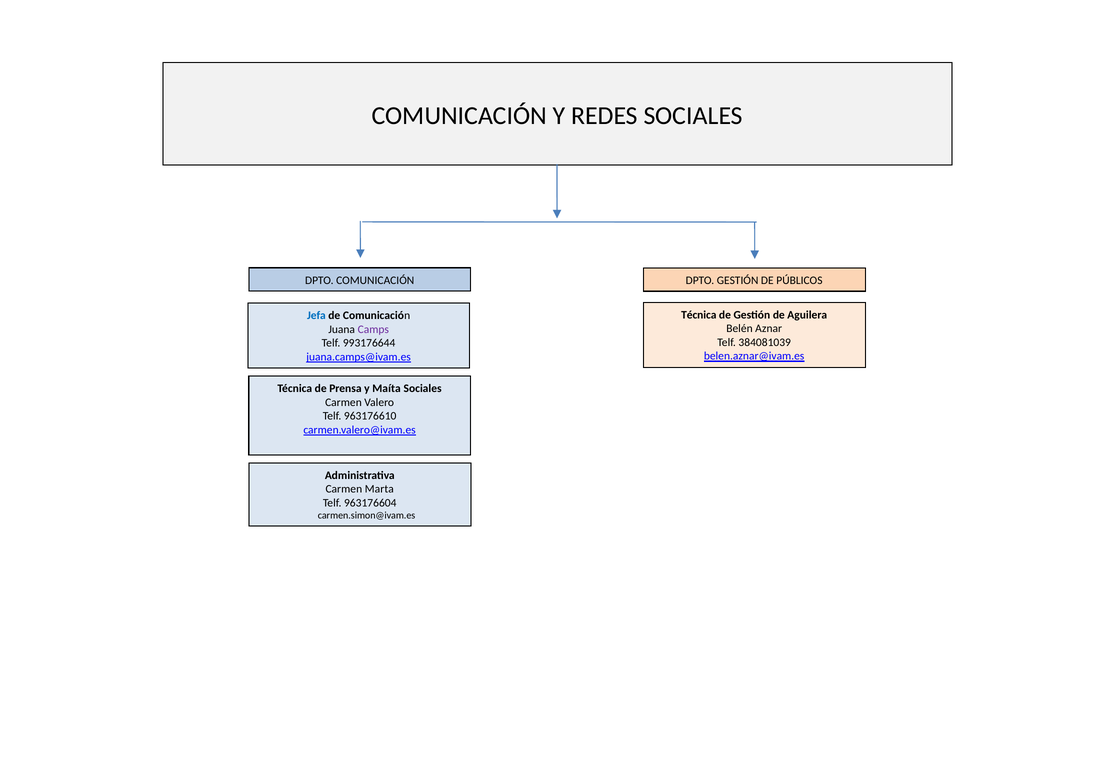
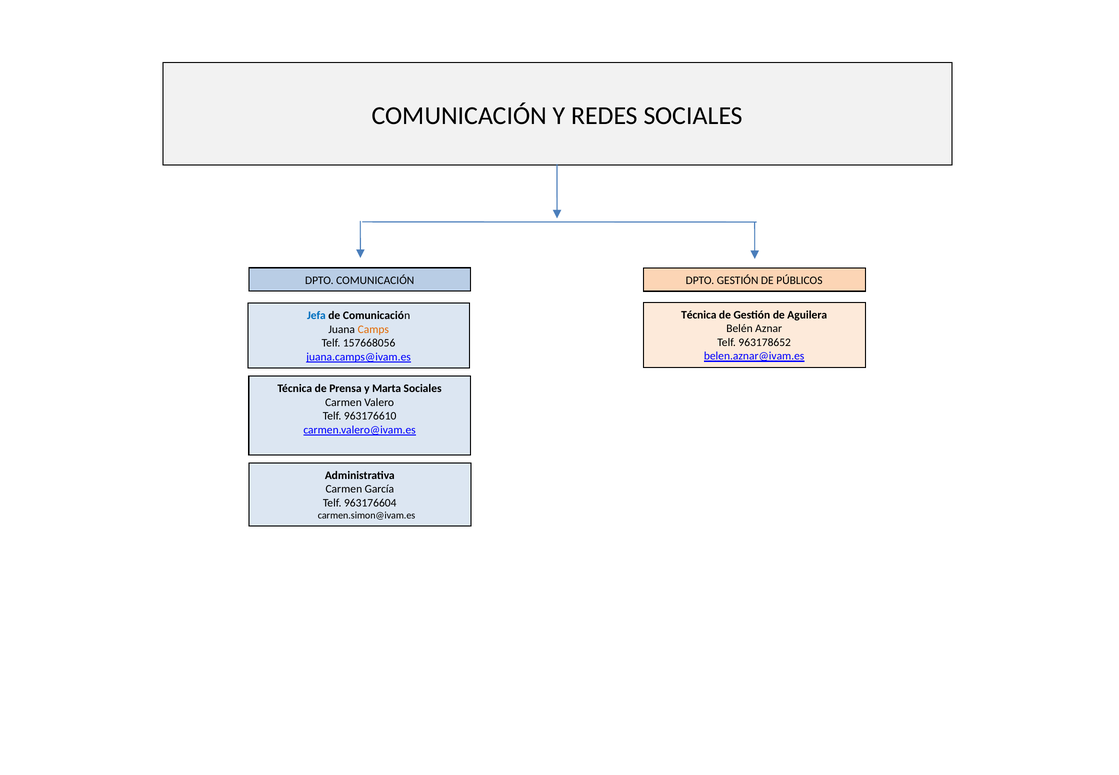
Camps colour: purple -> orange
384081039: 384081039 -> 963178652
993176644: 993176644 -> 157668056
Maíta: Maíta -> Marta
Marta: Marta -> García
